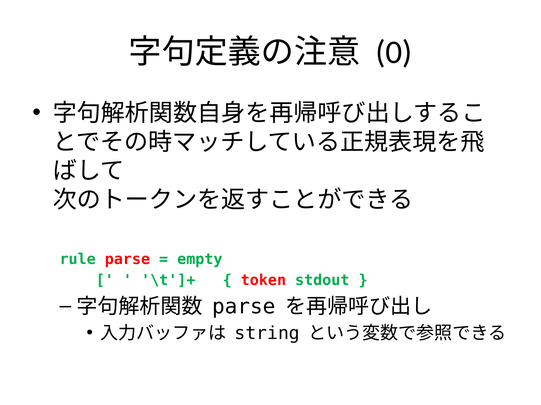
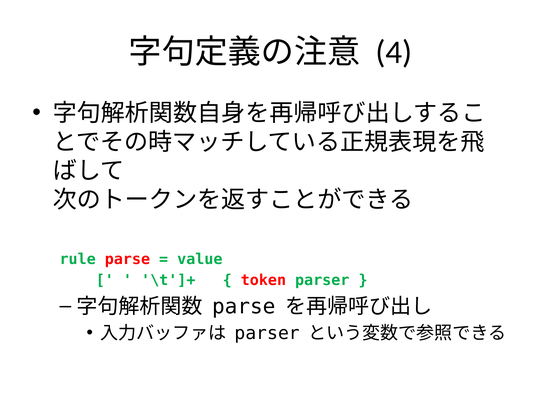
0: 0 -> 4
empty: empty -> value
token stdout: stdout -> parser
string at (267, 334): string -> parser
